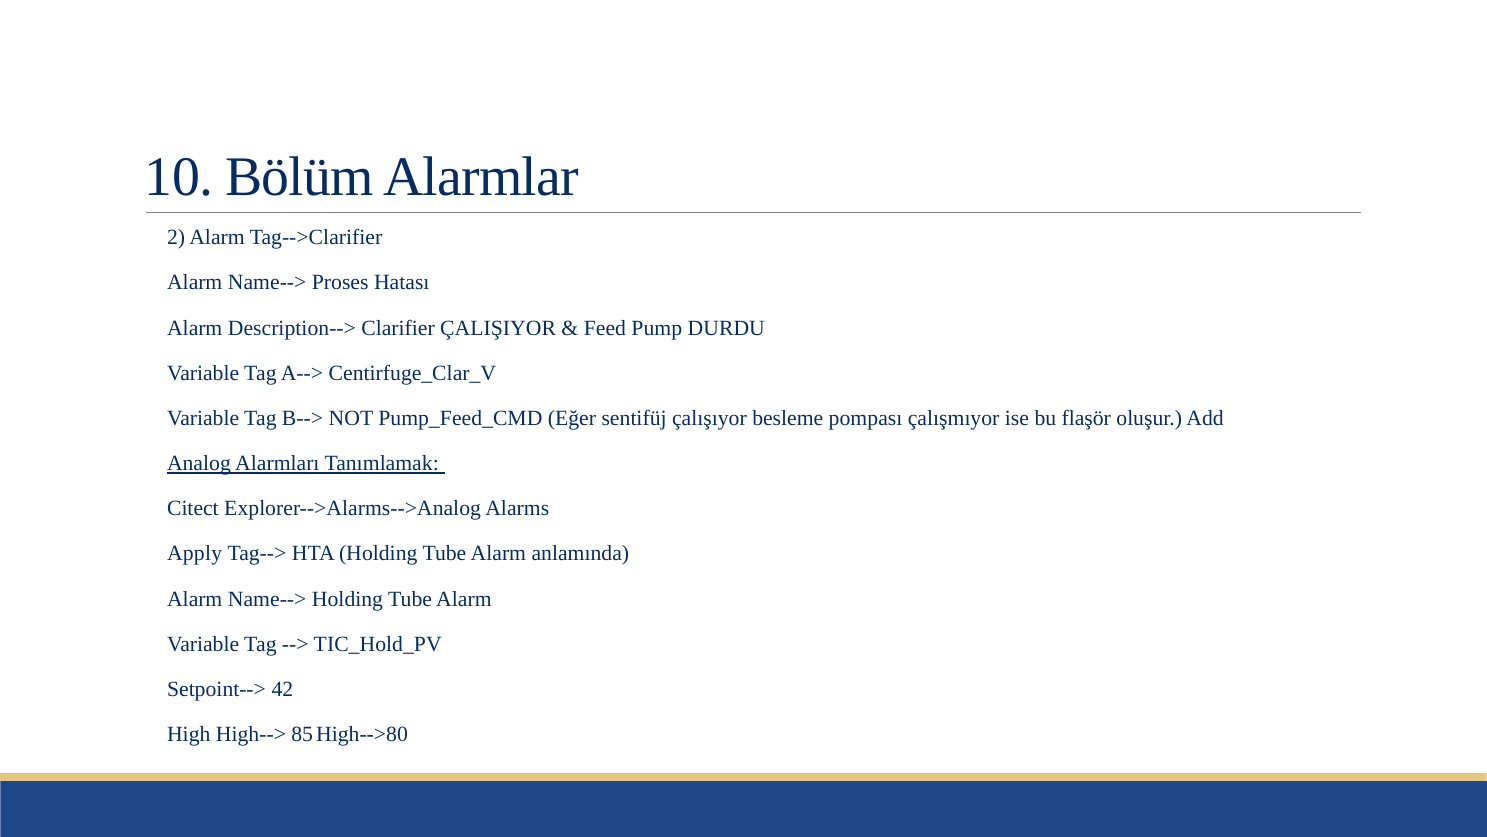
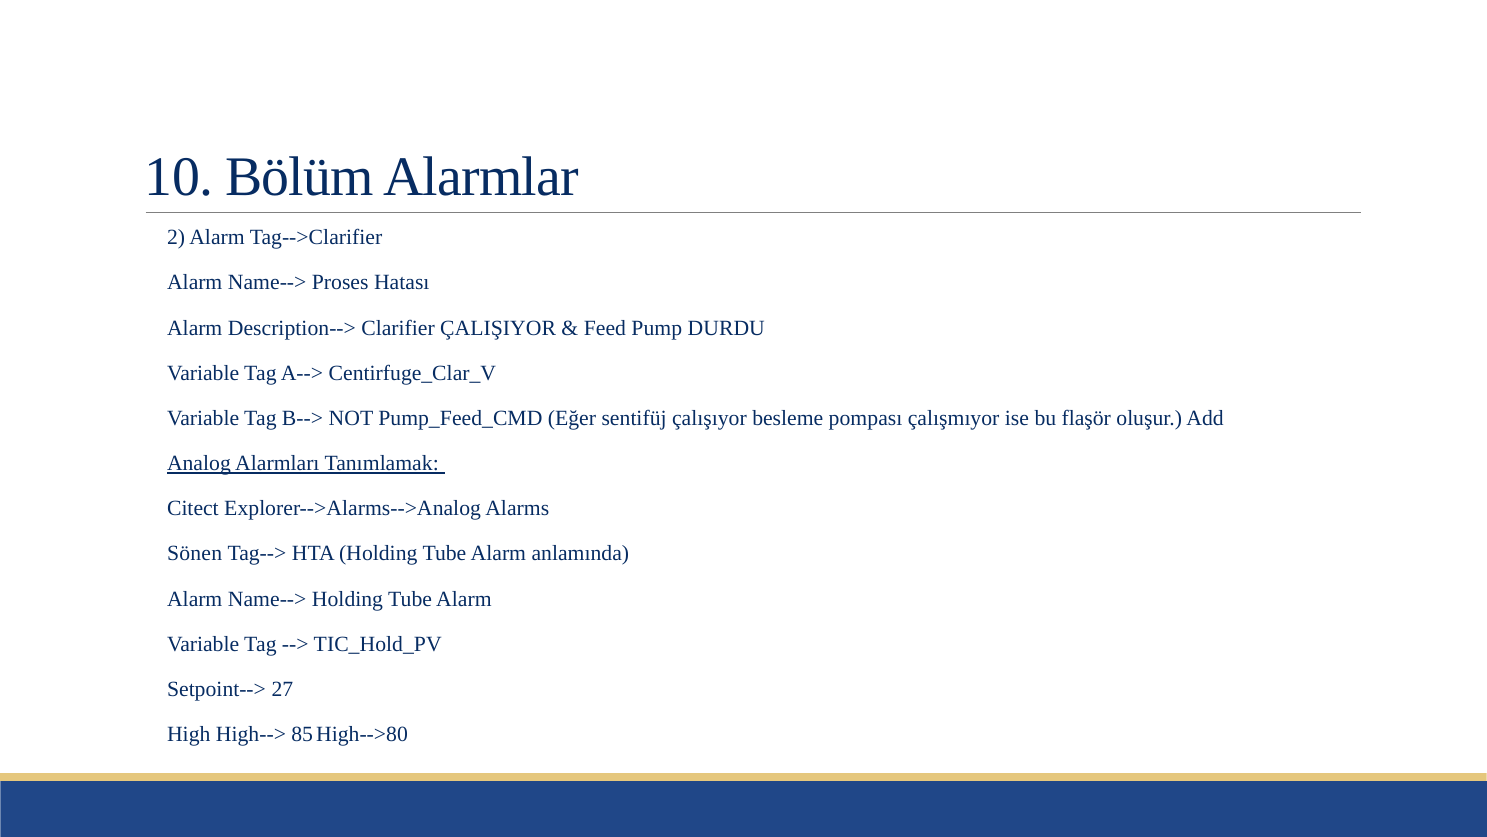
Apply: Apply -> Sönen
42: 42 -> 27
